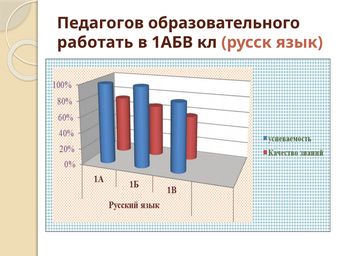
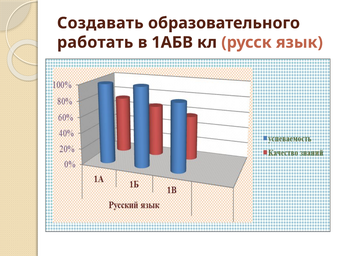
Педагогов: Педагогов -> Создавать
